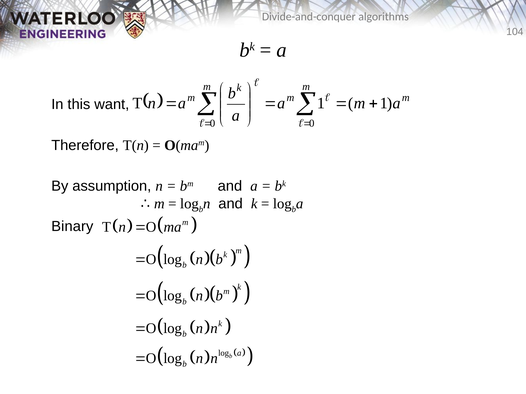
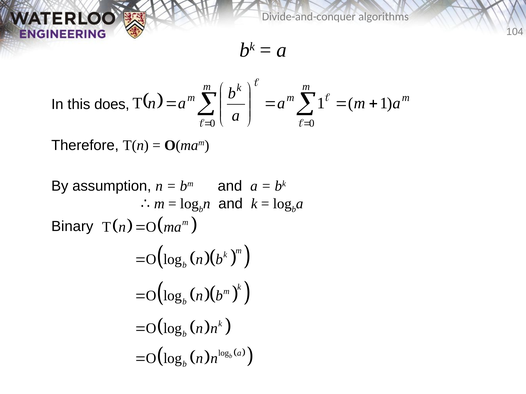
want: want -> does
